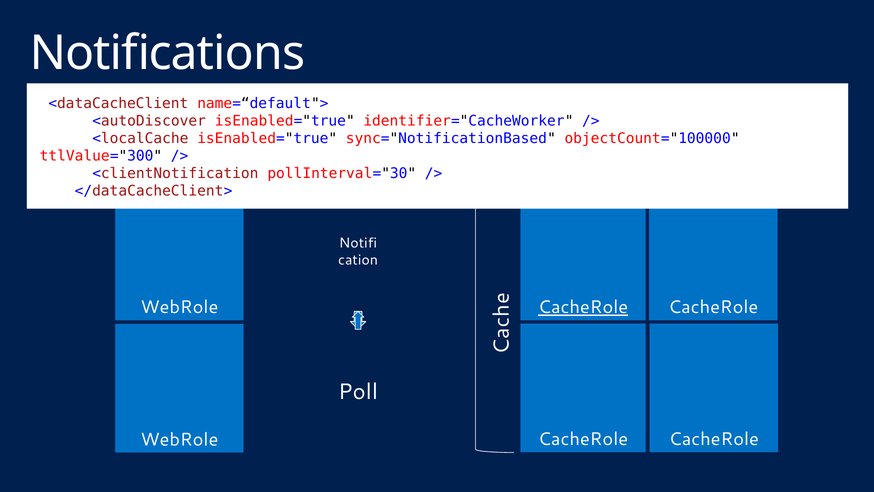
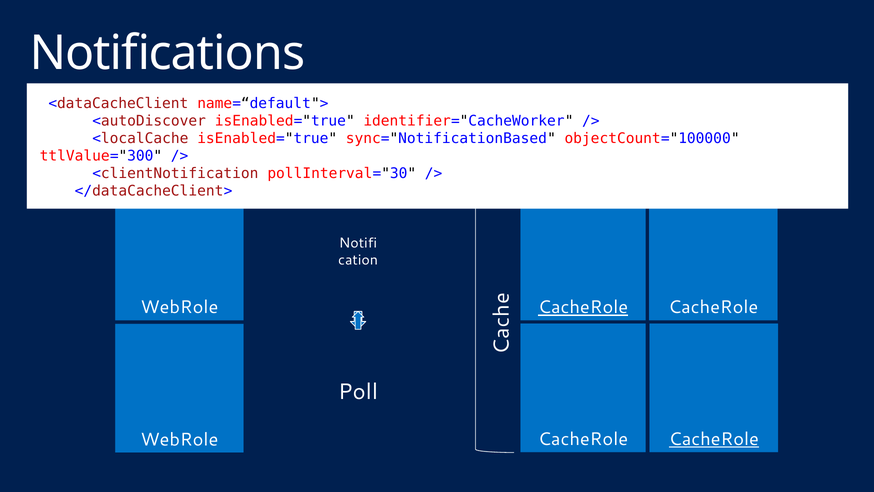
CacheRole at (714, 439) underline: none -> present
